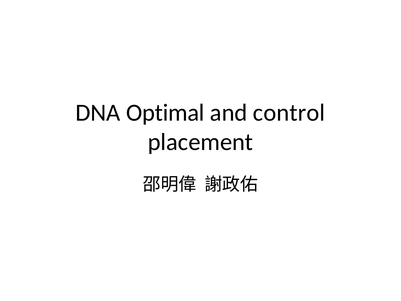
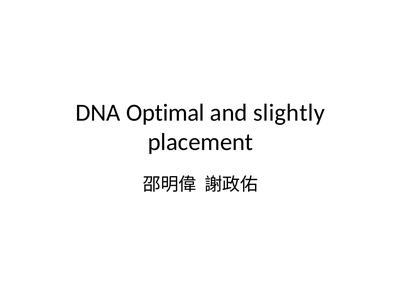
control: control -> slightly
